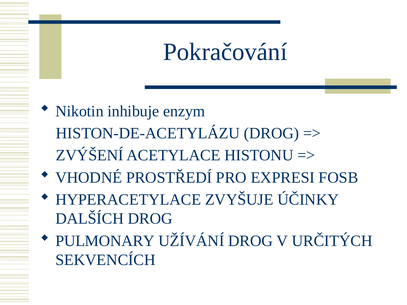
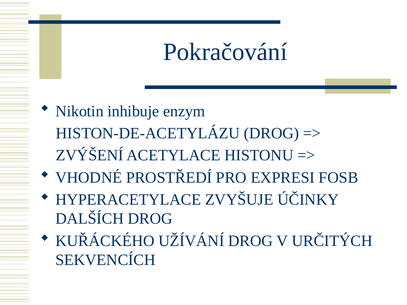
PULMONARY: PULMONARY -> KUŘÁCKÉHO
